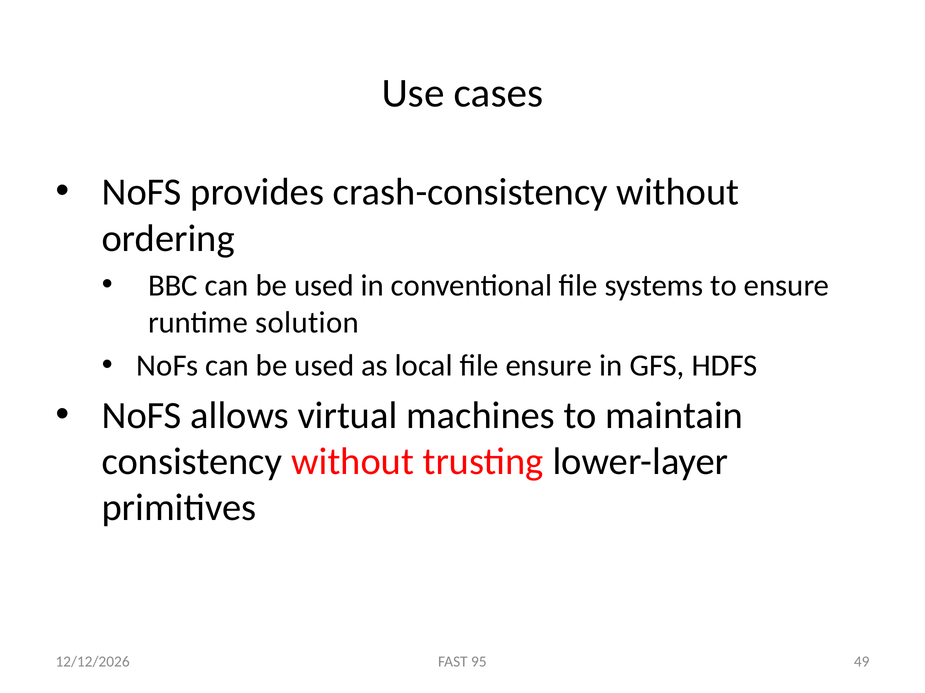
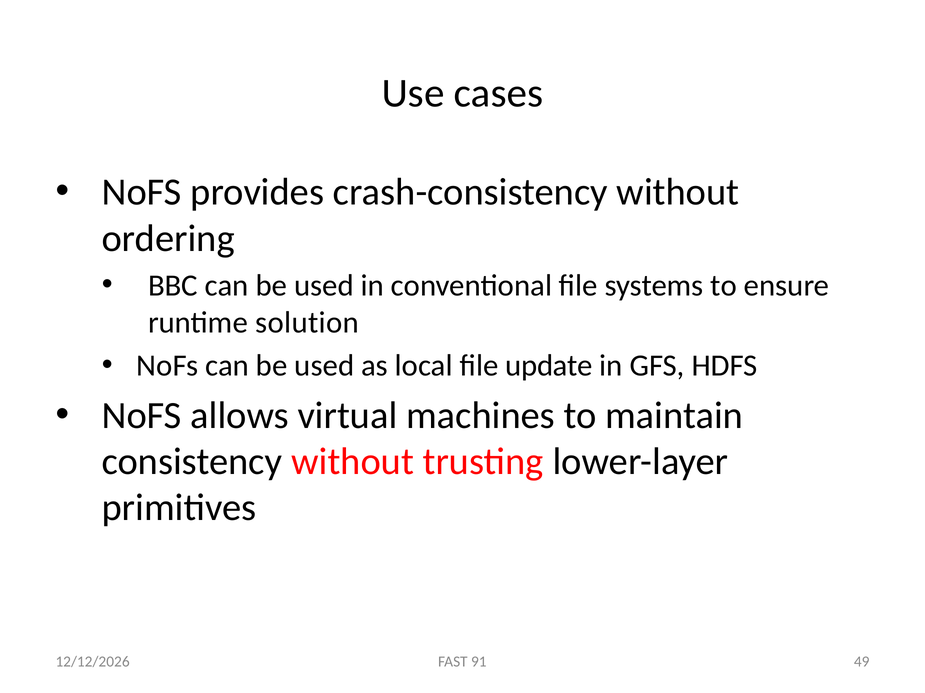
file ensure: ensure -> update
95: 95 -> 91
